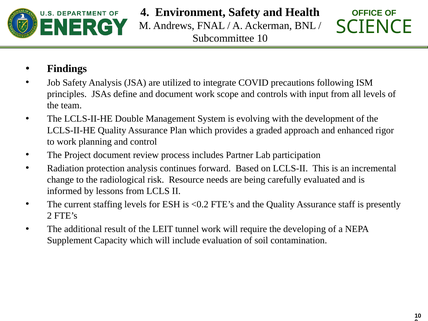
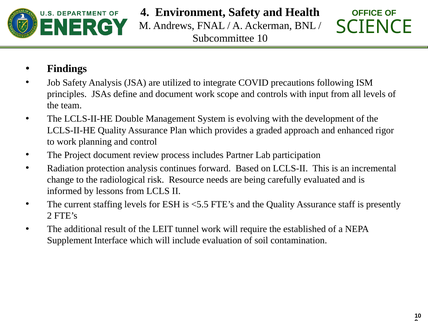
<0.2: <0.2 -> <5.5
developing: developing -> established
Capacity: Capacity -> Interface
